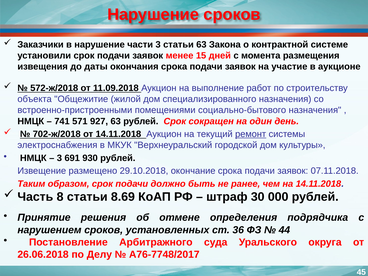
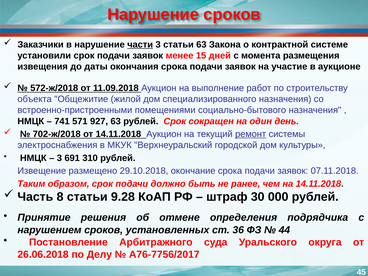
части underline: none -> present
930: 930 -> 310
8.69: 8.69 -> 9.28
А76-7748/2017: А76-7748/2017 -> А76-7756/2017
